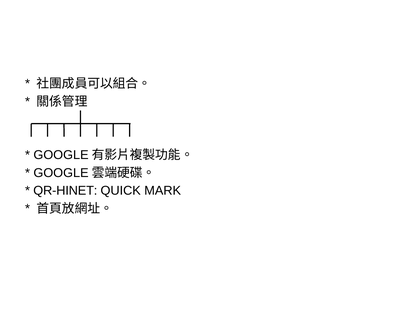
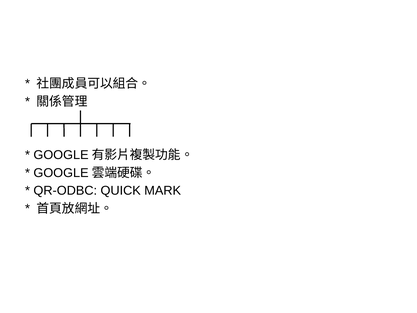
QR-HINET: QR-HINET -> QR-ODBC
